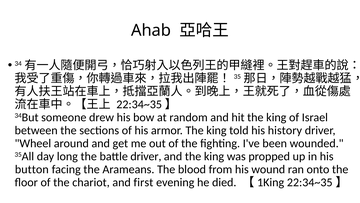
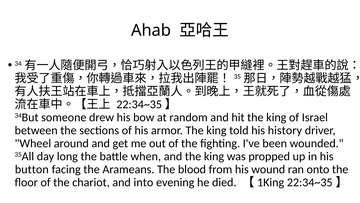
battle driver: driver -> when
first: first -> into
